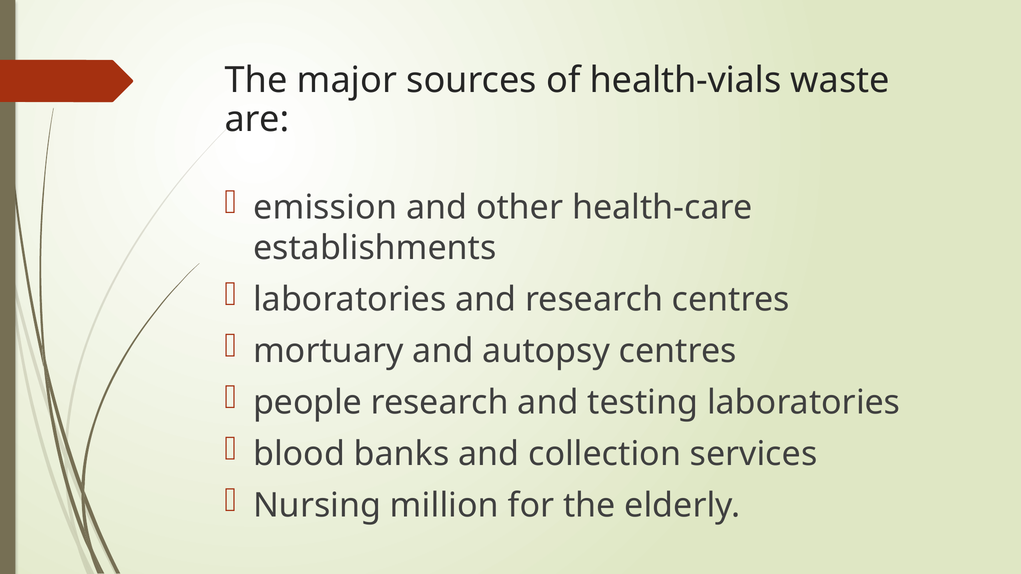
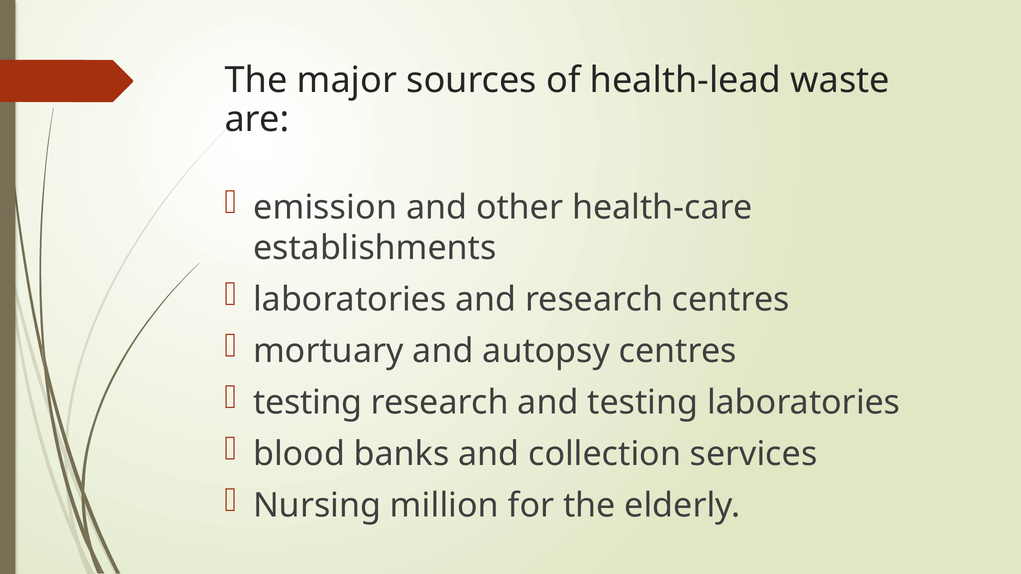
health-vials: health-vials -> health-lead
people at (308, 403): people -> testing
